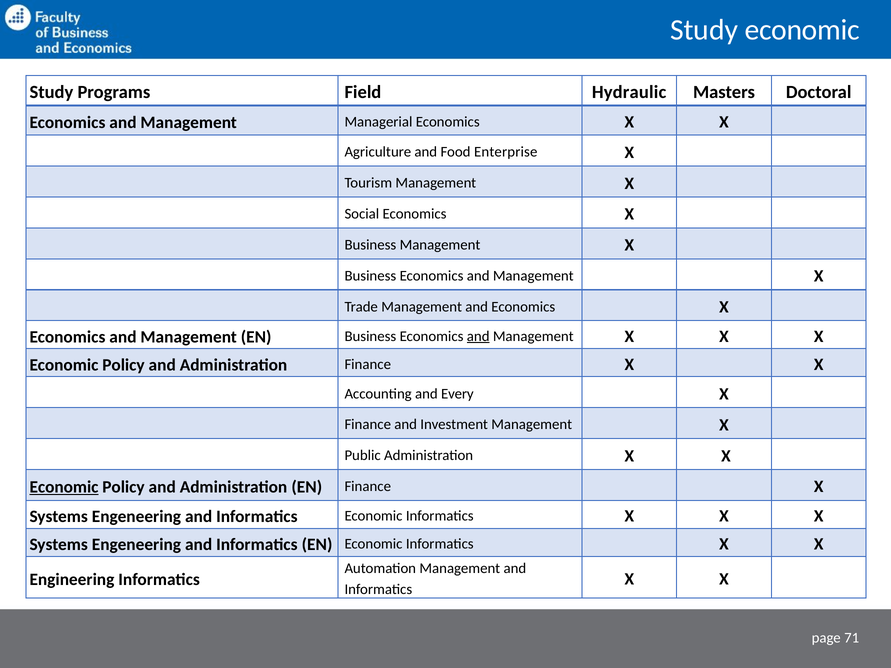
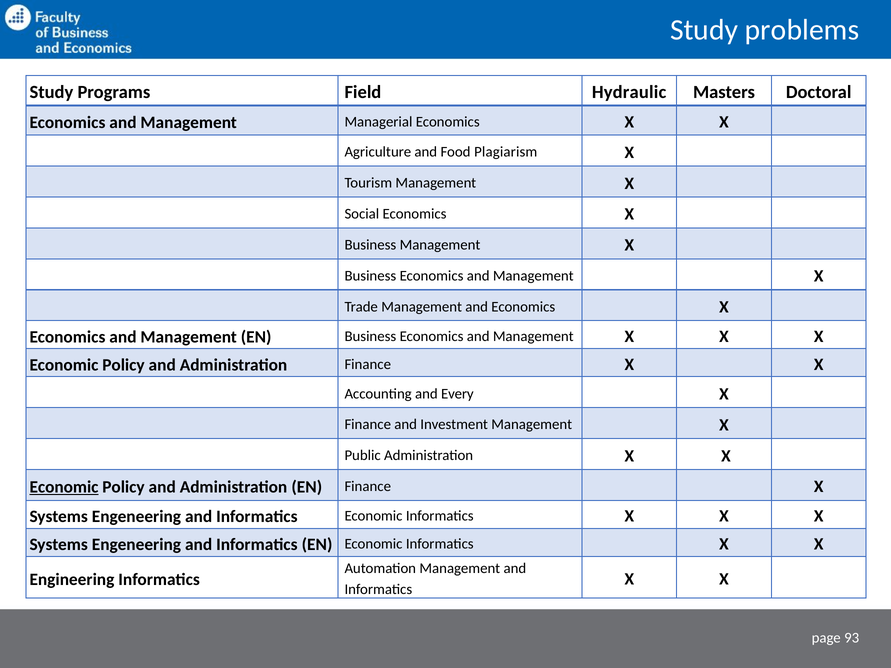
Study economic: economic -> problems
Enterprise: Enterprise -> Plagiarism
and at (478, 336) underline: present -> none
71: 71 -> 93
